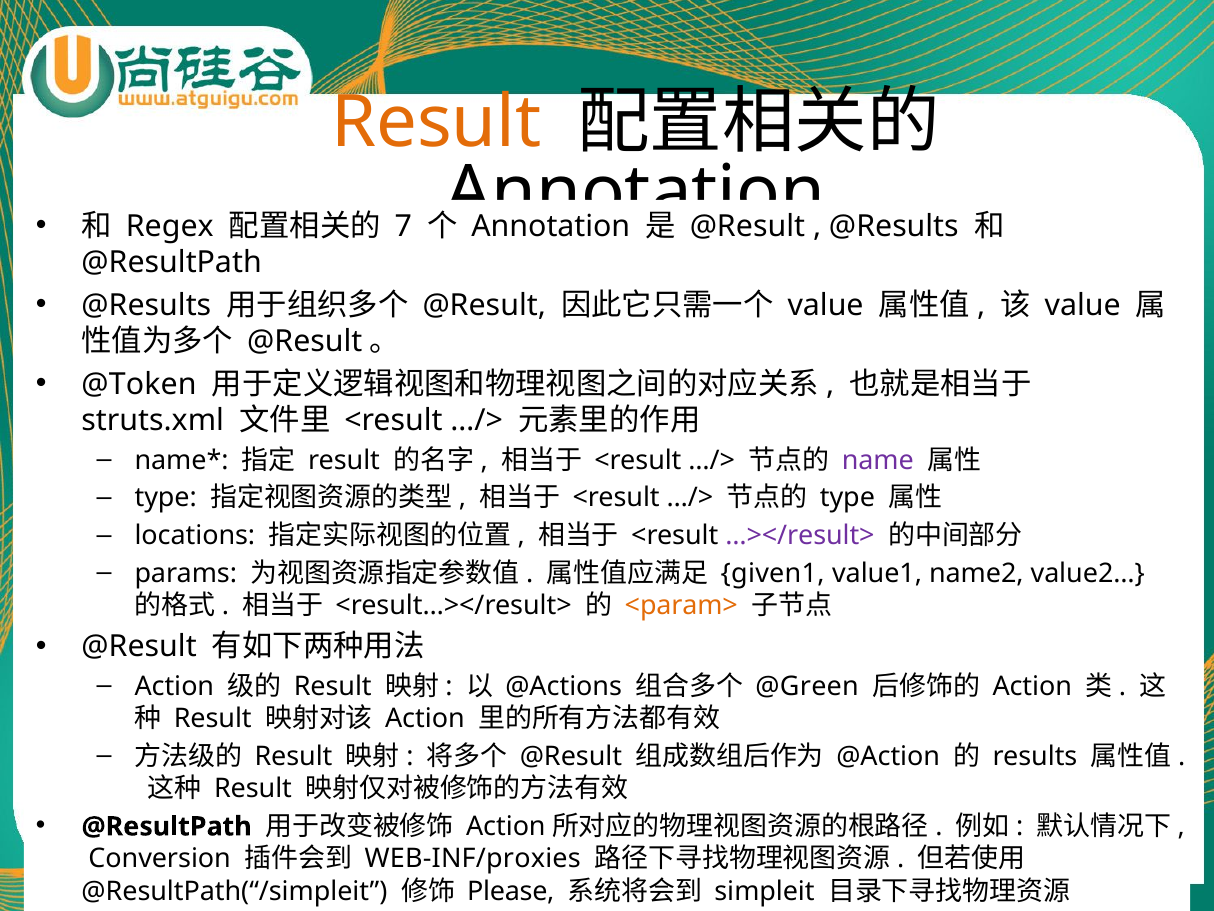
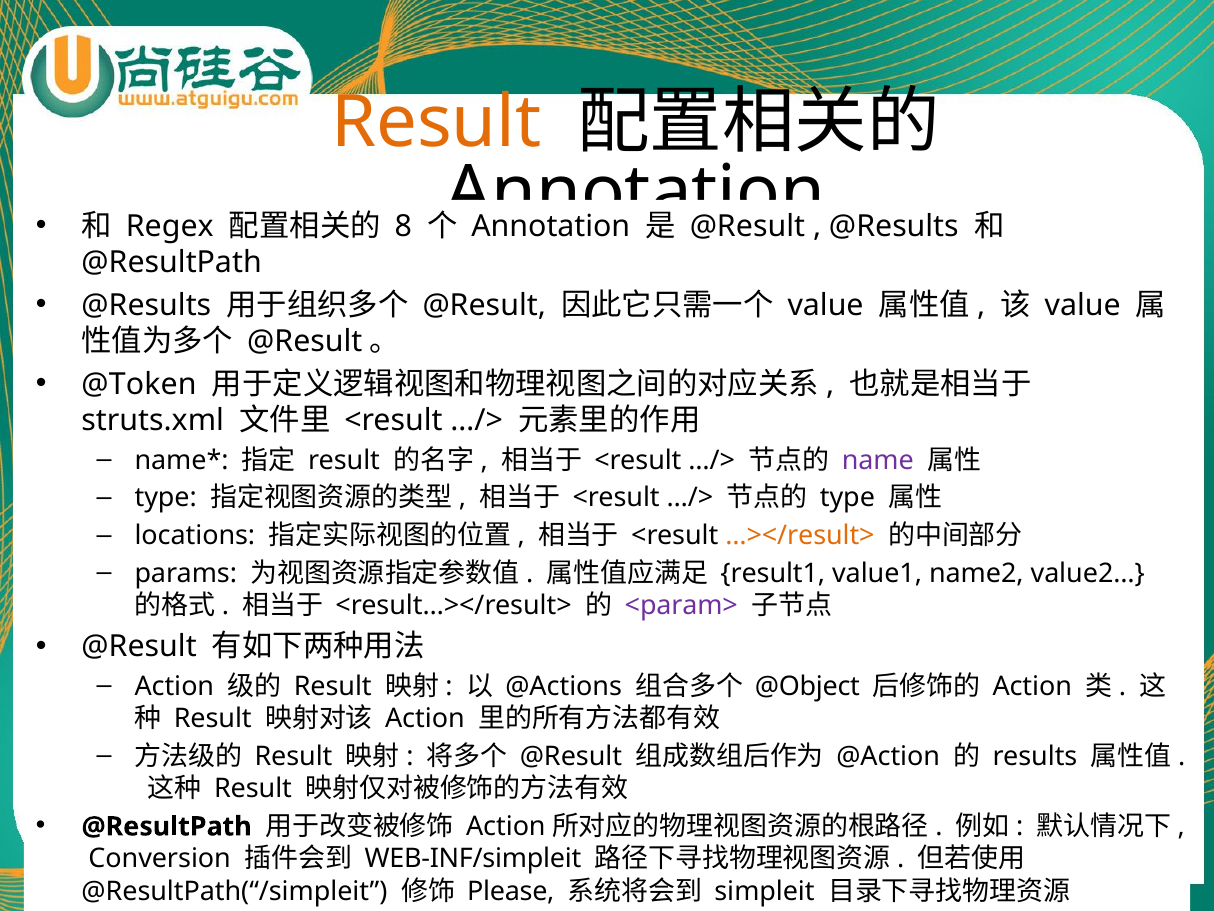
7: 7 -> 8
…></result> colour: purple -> orange
given1: given1 -> result1
<param> colour: orange -> purple
@Green: @Green -> @Object
WEB-INF/proxies: WEB-INF/proxies -> WEB-INF/simpleit
